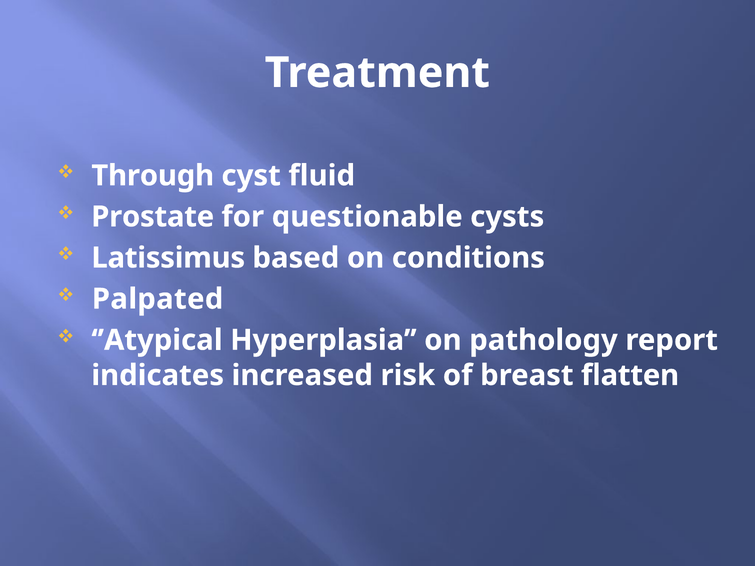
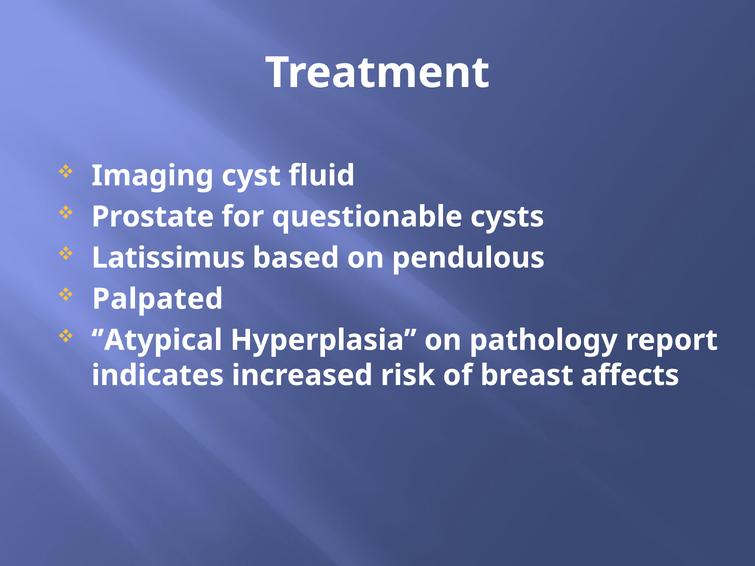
Through: Through -> Imaging
conditions: conditions -> pendulous
flatten: flatten -> affects
